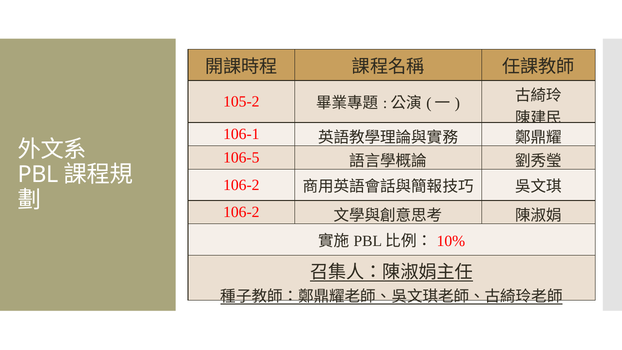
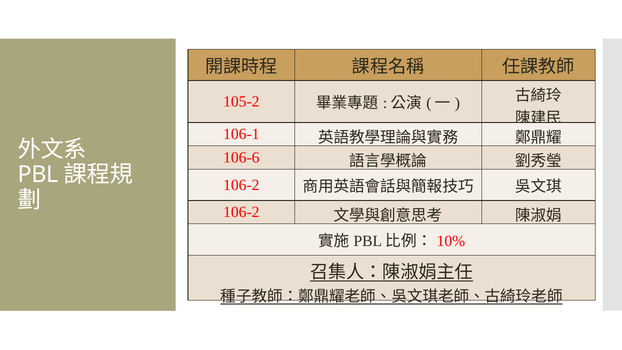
106-5: 106-5 -> 106-6
